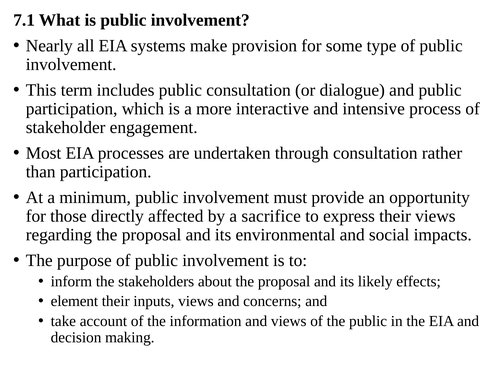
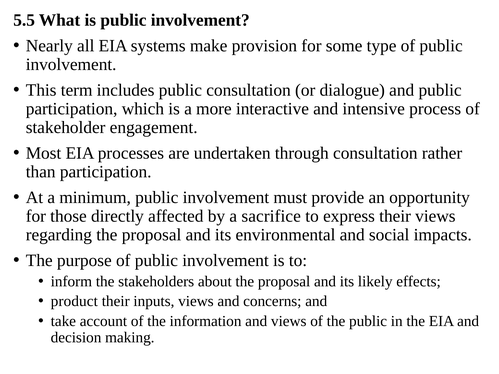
7.1: 7.1 -> 5.5
element: element -> product
